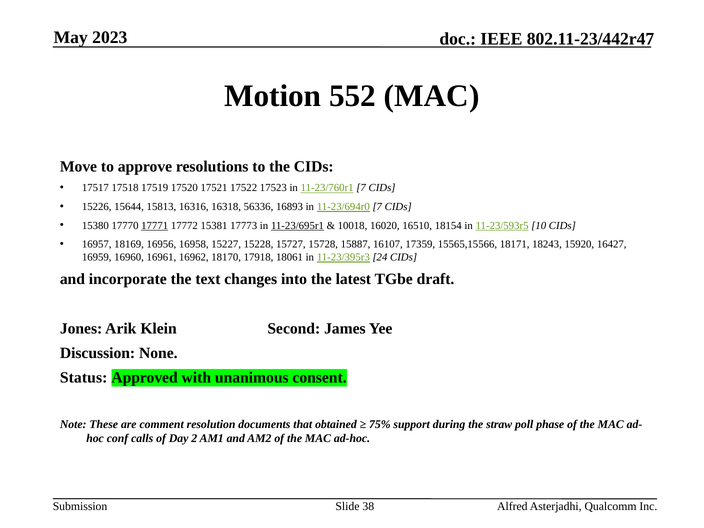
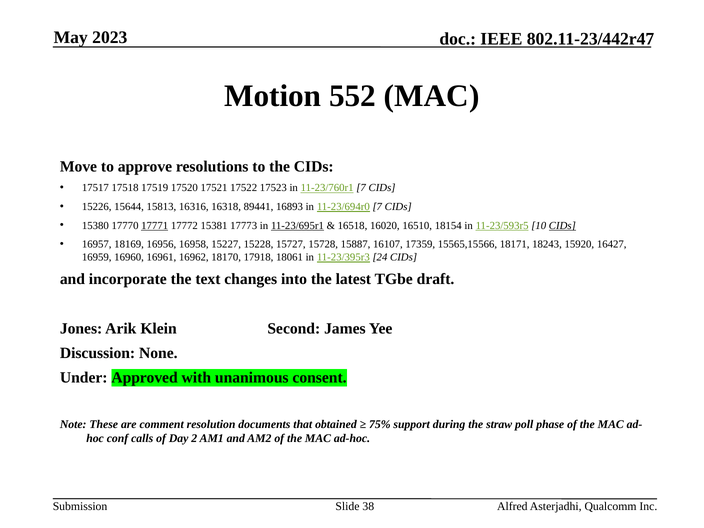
56336: 56336 -> 89441
10018: 10018 -> 16518
CIDs at (562, 226) underline: none -> present
Status: Status -> Under
